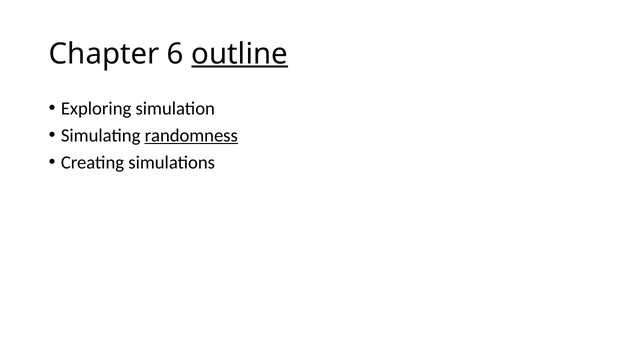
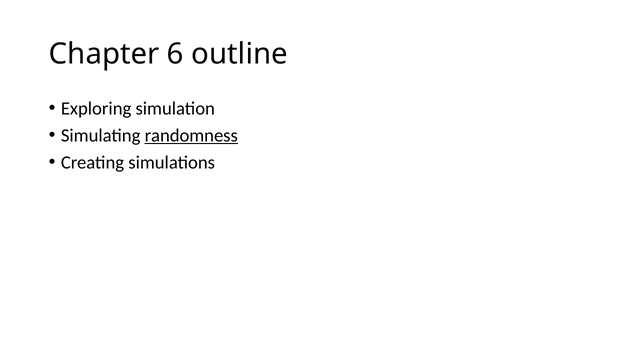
outline underline: present -> none
